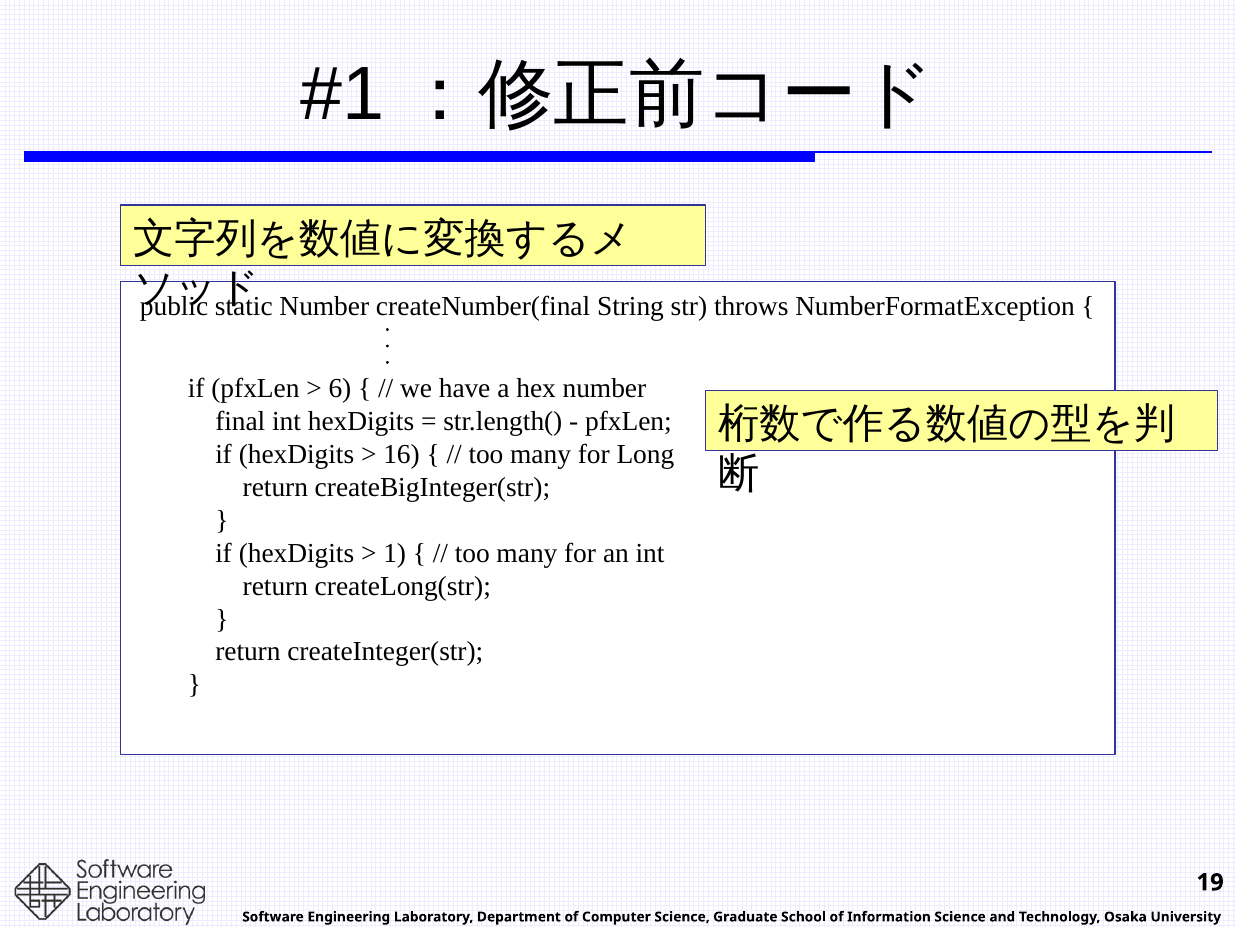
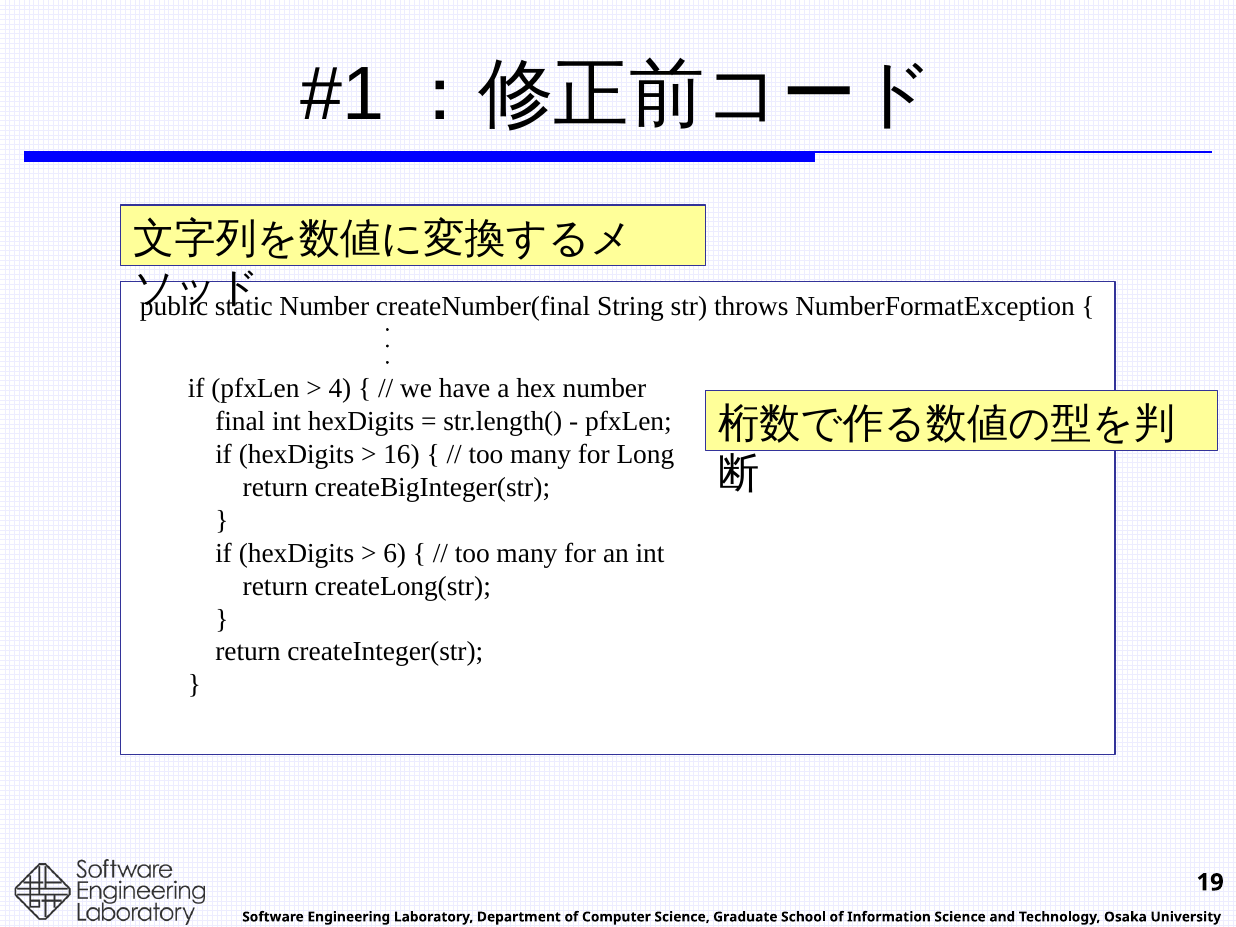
6: 6 -> 4
1: 1 -> 6
